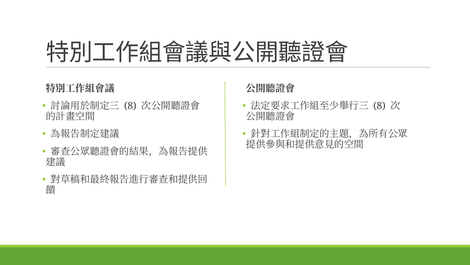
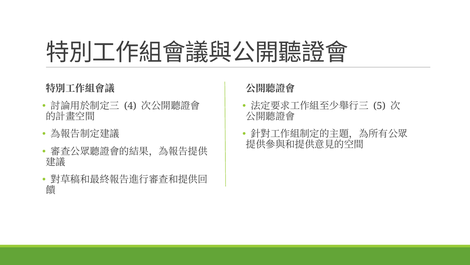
8 at (130, 106): 8 -> 4
8 at (379, 106): 8 -> 5
